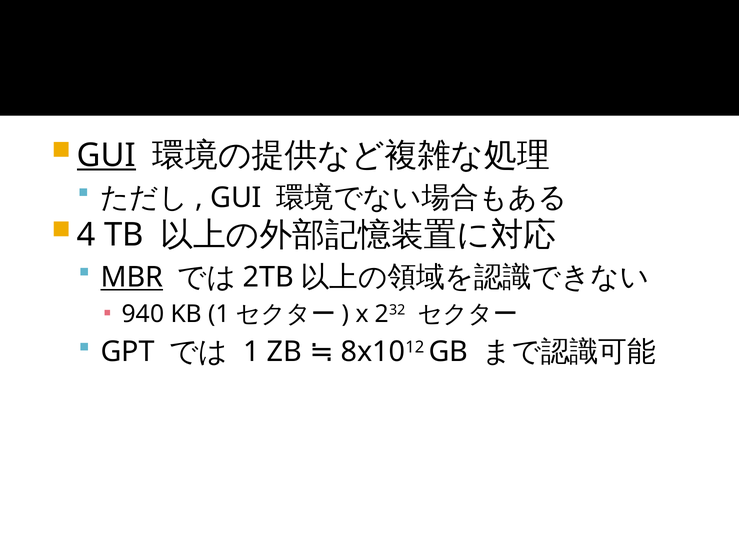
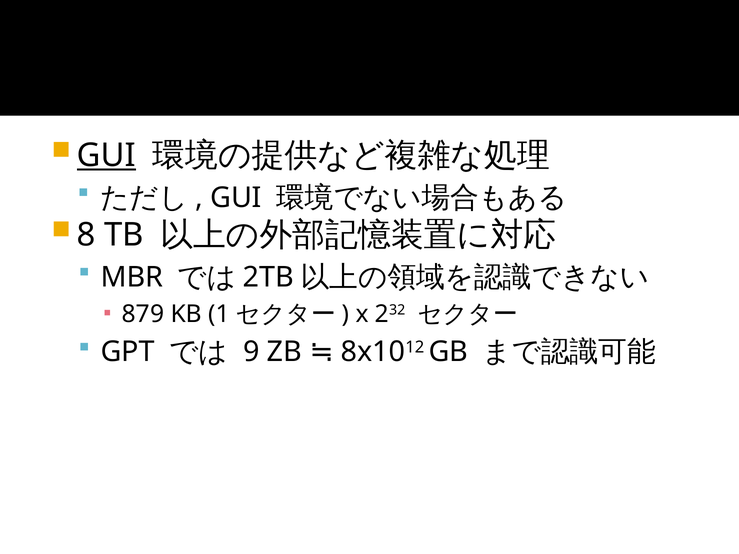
4: 4 -> 8
MBR underline: present -> none
940: 940 -> 879
1 at (251, 352): 1 -> 9
